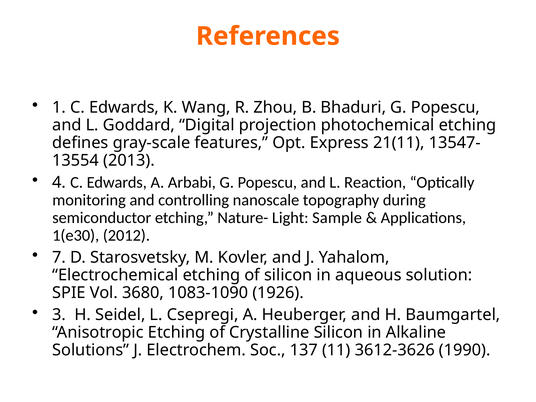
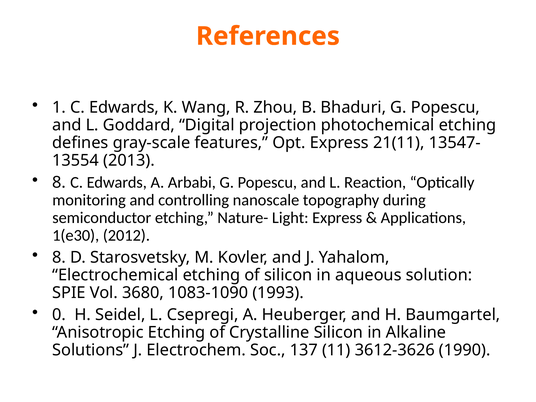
4 at (59, 182): 4 -> 8
Light Sample: Sample -> Express
7 at (59, 257): 7 -> 8
1926: 1926 -> 1993
3: 3 -> 0
